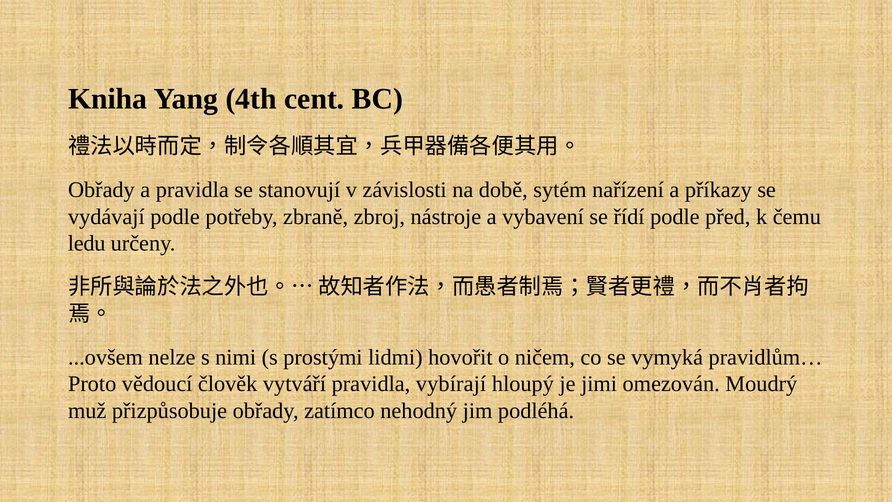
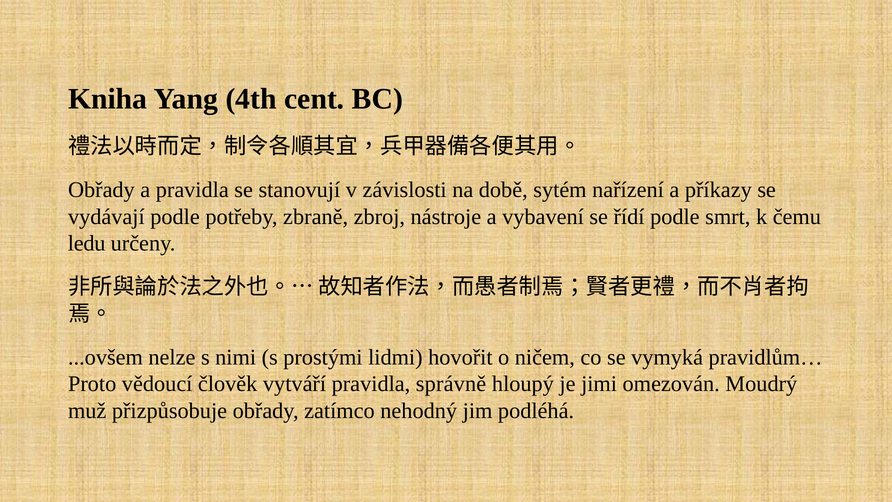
před: před -> smrt
vybírají: vybírají -> správně
